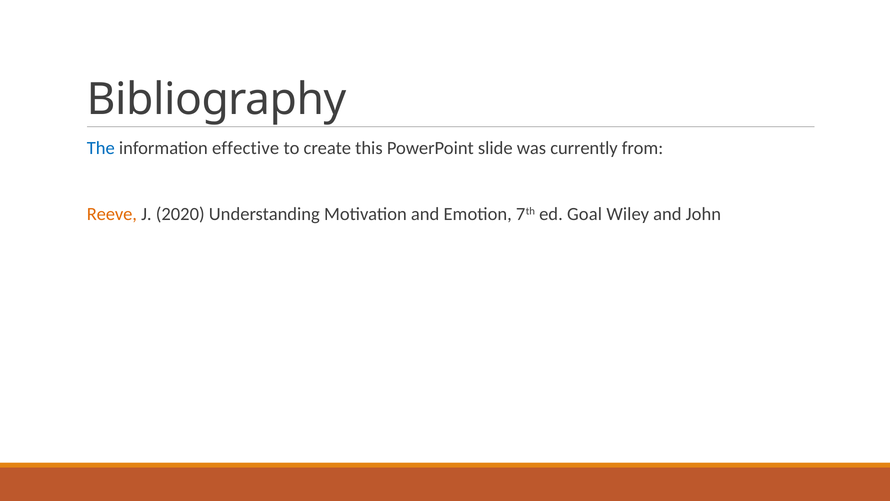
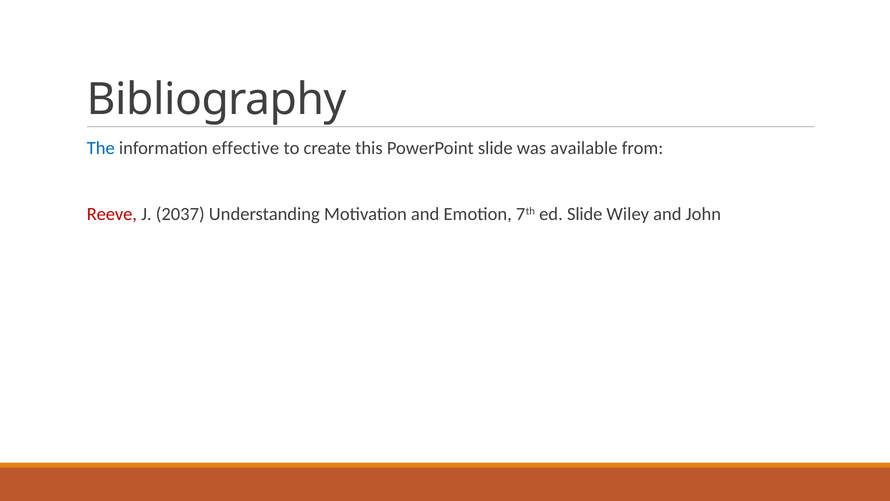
currently: currently -> available
Reeve colour: orange -> red
2020: 2020 -> 2037
ed Goal: Goal -> Slide
